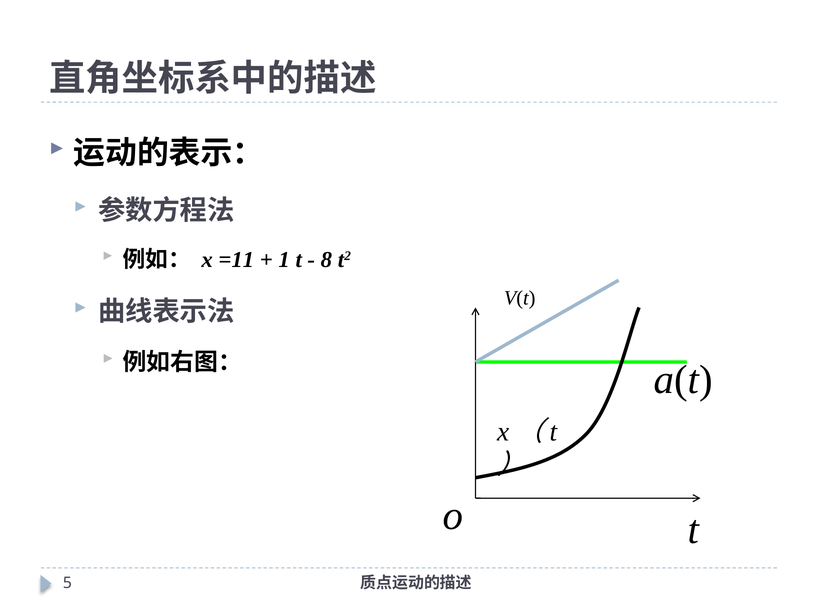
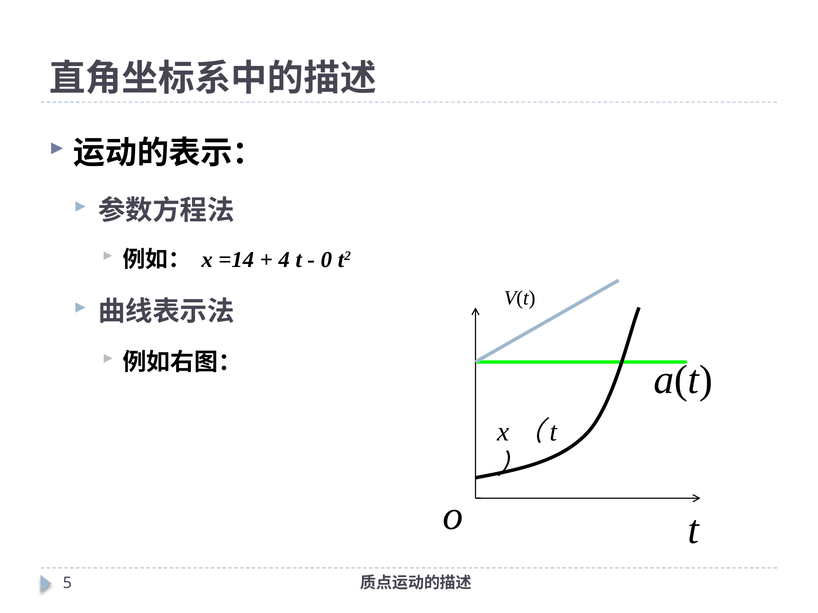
=11: =11 -> =14
1: 1 -> 4
8: 8 -> 0
